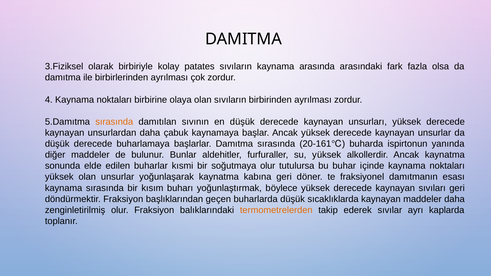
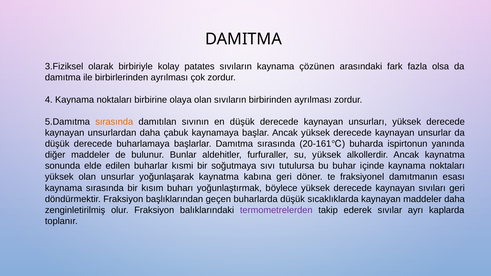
arasında: arasında -> çözünen
soğutmaya olur: olur -> sıvı
termometrelerden colour: orange -> purple
